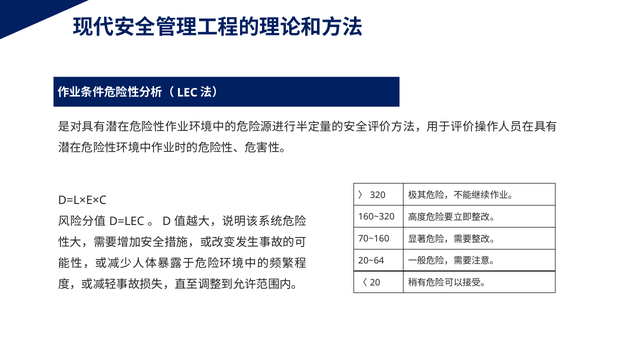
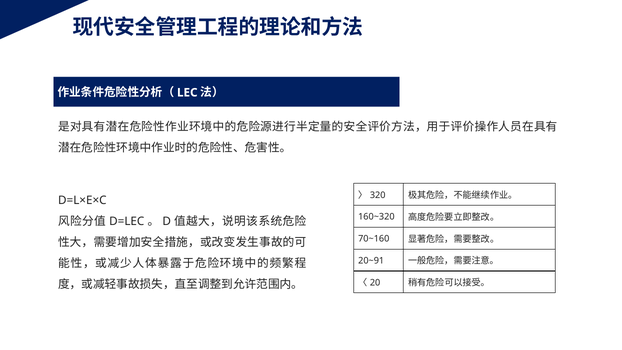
20~64: 20~64 -> 20~91
